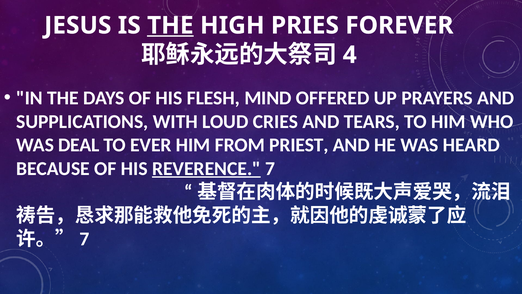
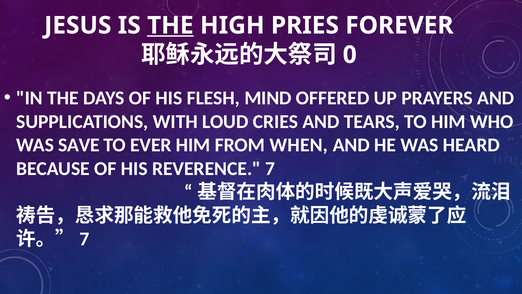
4: 4 -> 0
DEAL: DEAL -> SAVE
PRIEST: PRIEST -> WHEN
REVERENCE underline: present -> none
